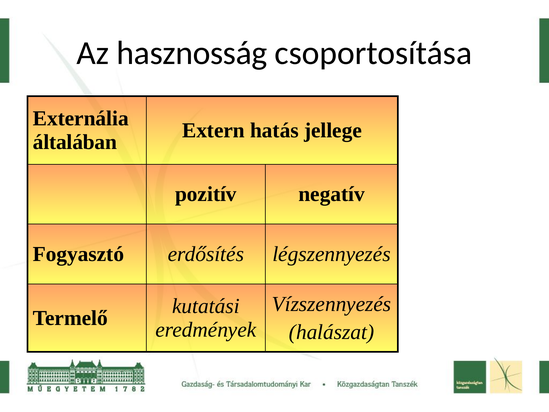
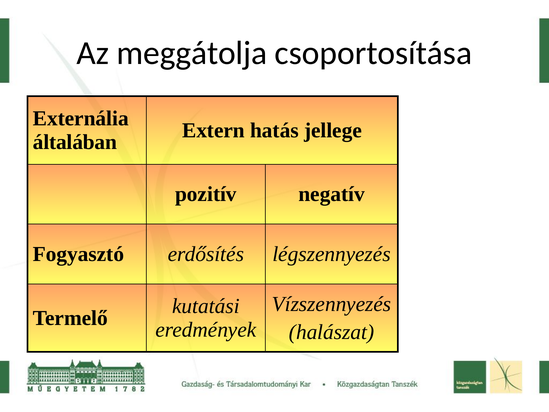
hasznosság: hasznosság -> meggátolja
